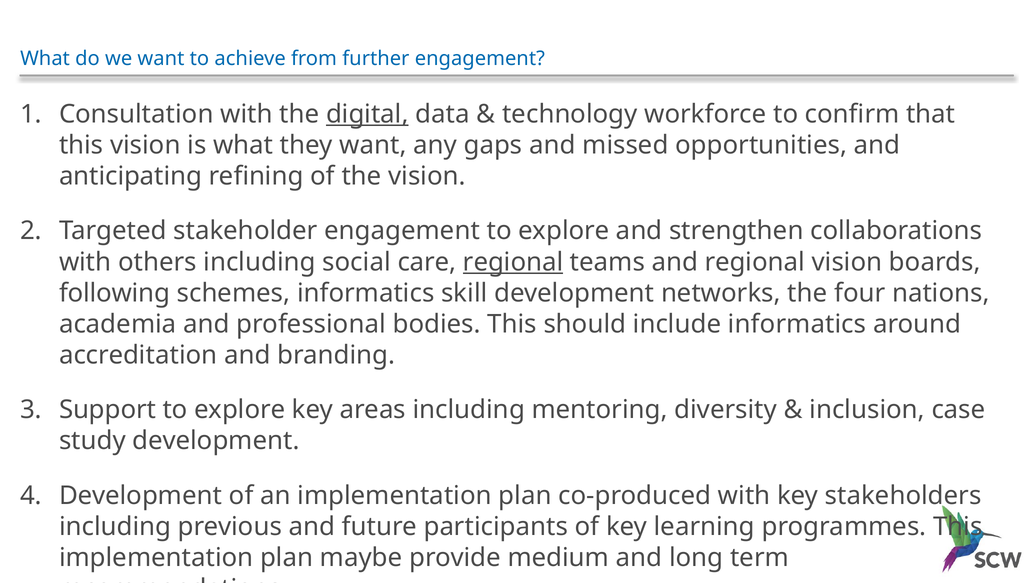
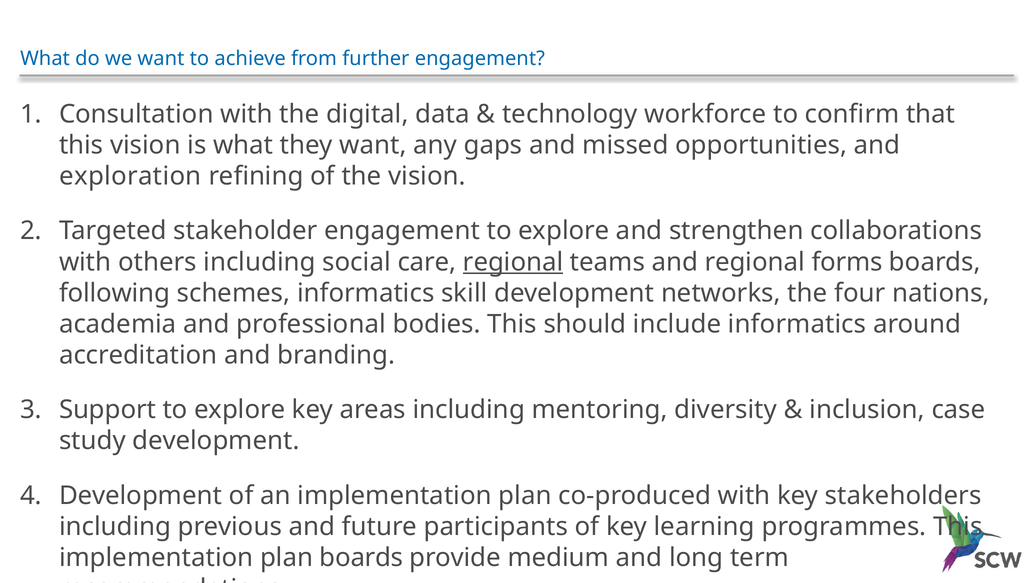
digital underline: present -> none
anticipating: anticipating -> exploration
regional vision: vision -> forms
plan maybe: maybe -> boards
